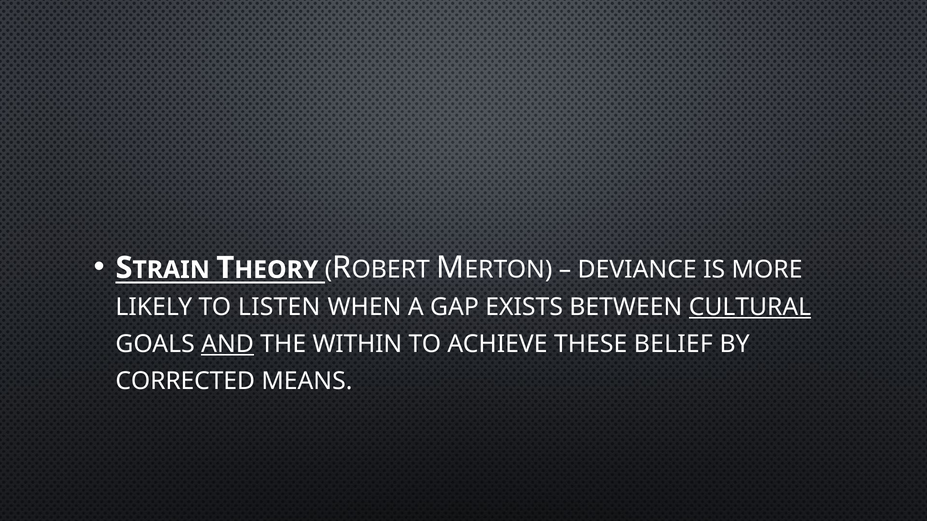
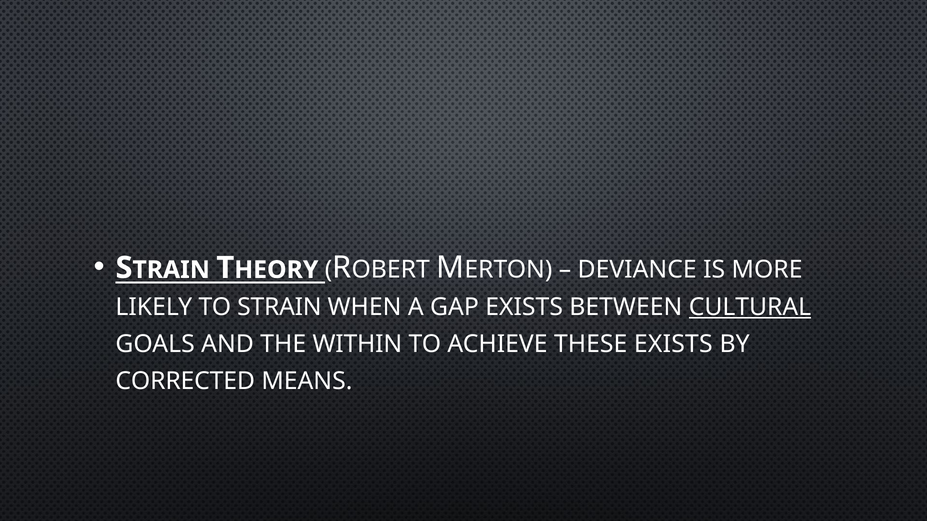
LISTEN: LISTEN -> STRAIN
AND underline: present -> none
THESE BELIEF: BELIEF -> EXISTS
